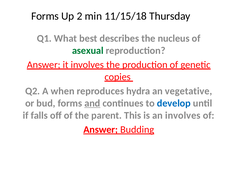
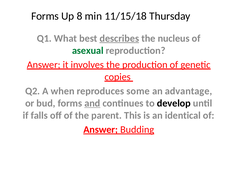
2: 2 -> 8
describes underline: none -> present
hydra: hydra -> some
vegetative: vegetative -> advantage
develop colour: blue -> black
an involves: involves -> identical
